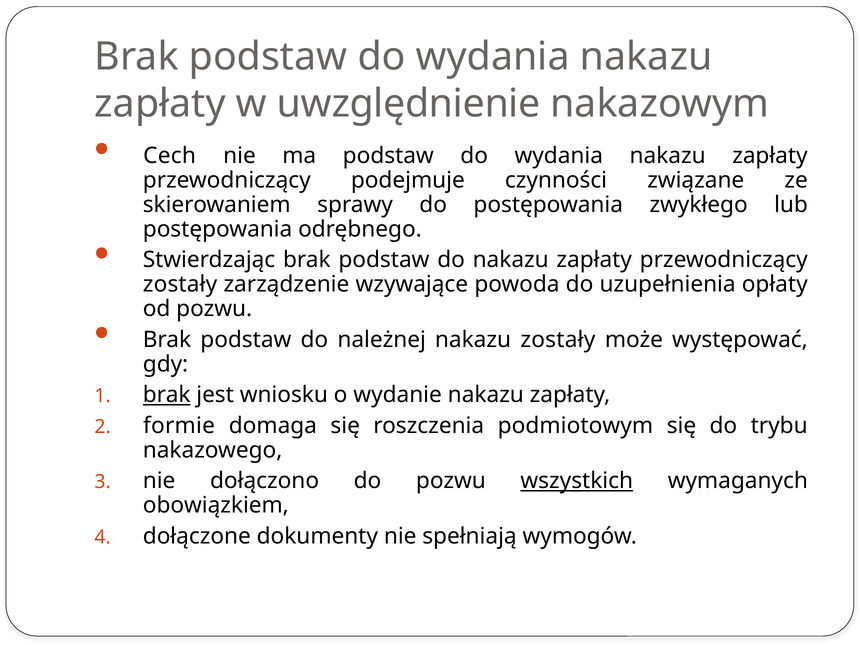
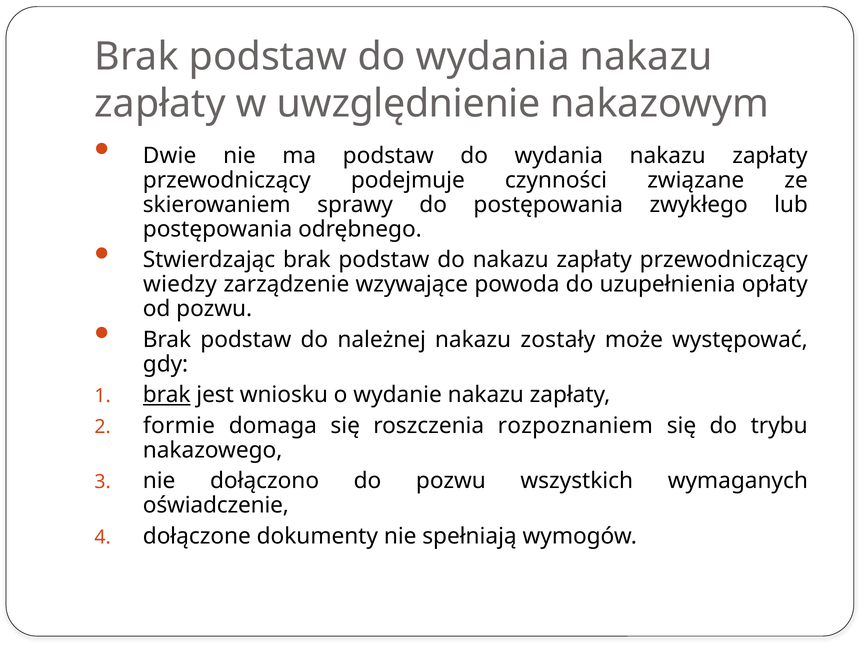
Cech: Cech -> Dwie
zostały at (180, 284): zostały -> wiedzy
podmiotowym: podmiotowym -> rozpoznaniem
wszystkich underline: present -> none
obowiązkiem: obowiązkiem -> oświadczenie
